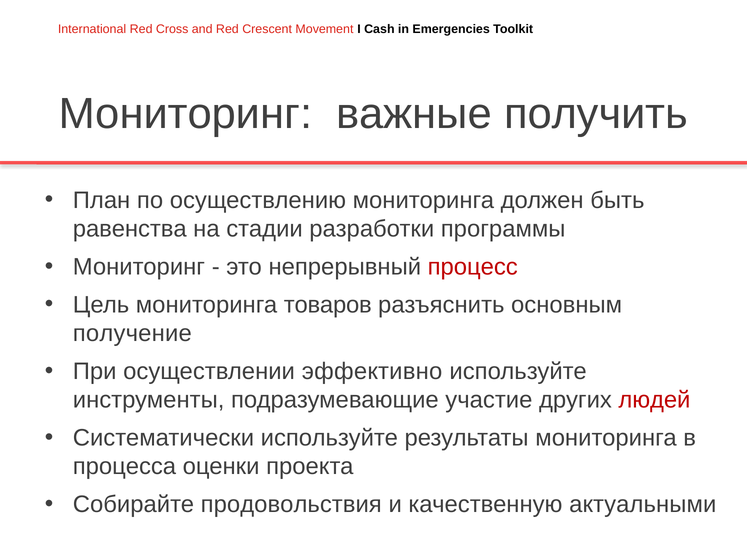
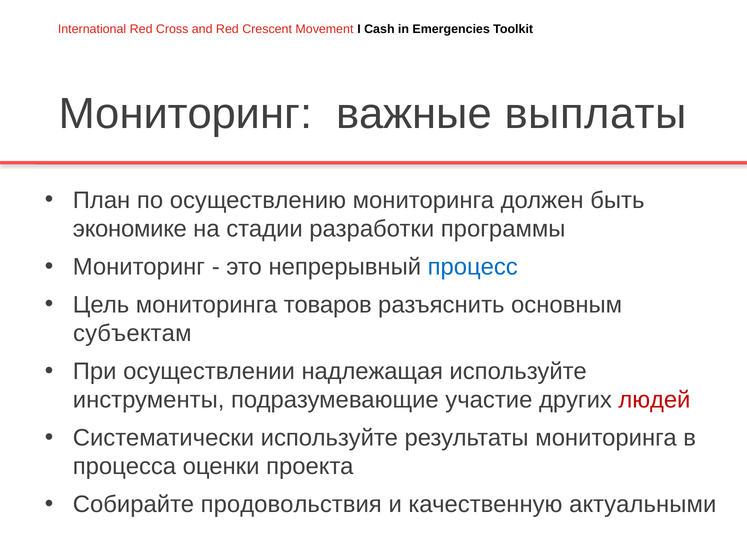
получить: получить -> выплаты
равенства: равенства -> экономике
процесс colour: red -> blue
получение: получение -> субъектам
эффективно: эффективно -> надлежащая
